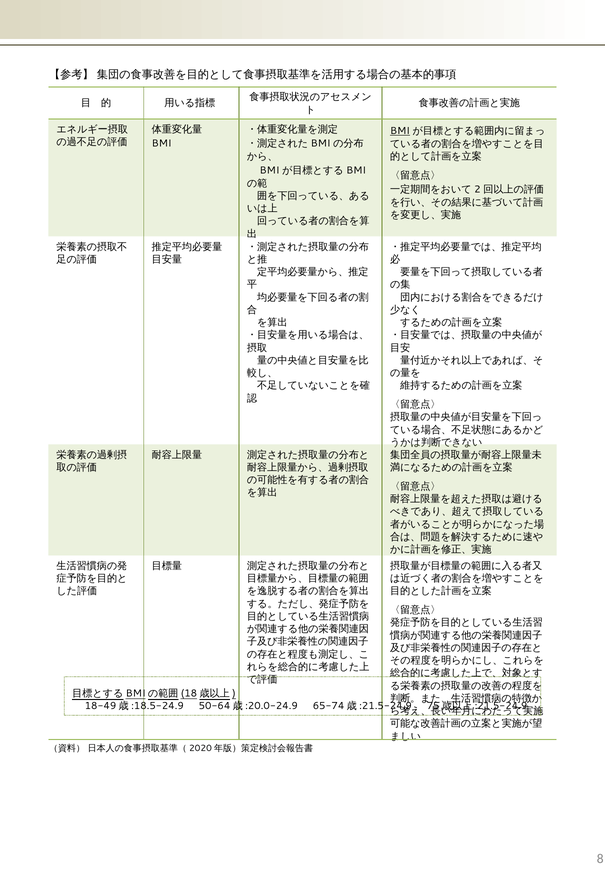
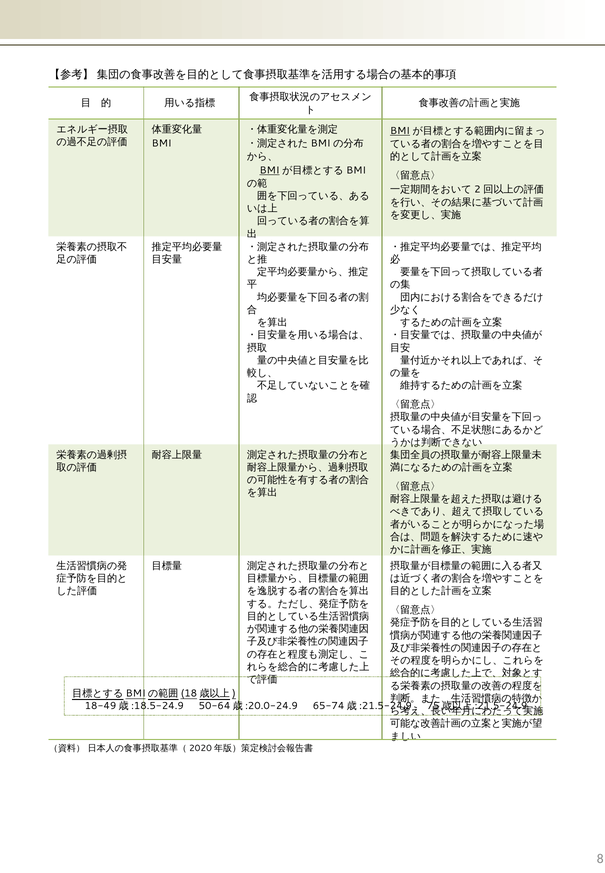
BMI at (270, 171) underline: none -> present
